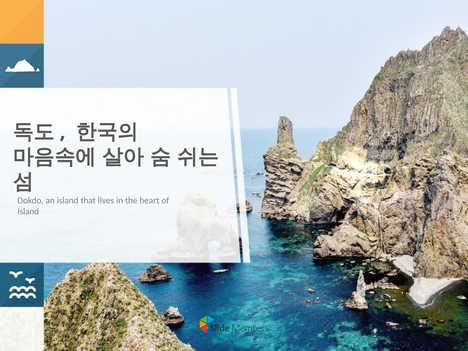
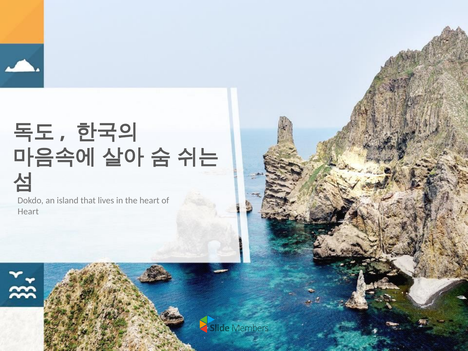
Island at (28, 211): Island -> Heart
